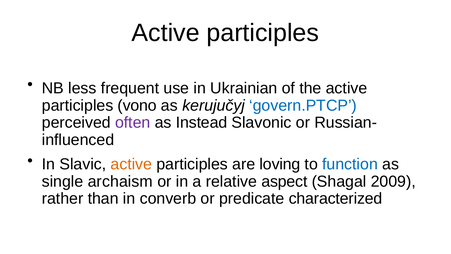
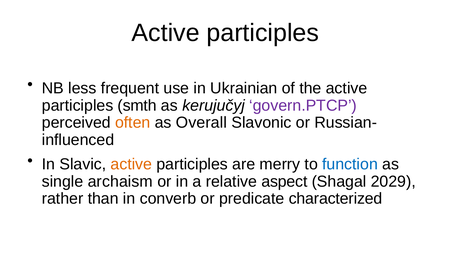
vono: vono -> smth
govern.PTCP colour: blue -> purple
often colour: purple -> orange
Instead: Instead -> Overall
loving: loving -> merry
2009: 2009 -> 2029
